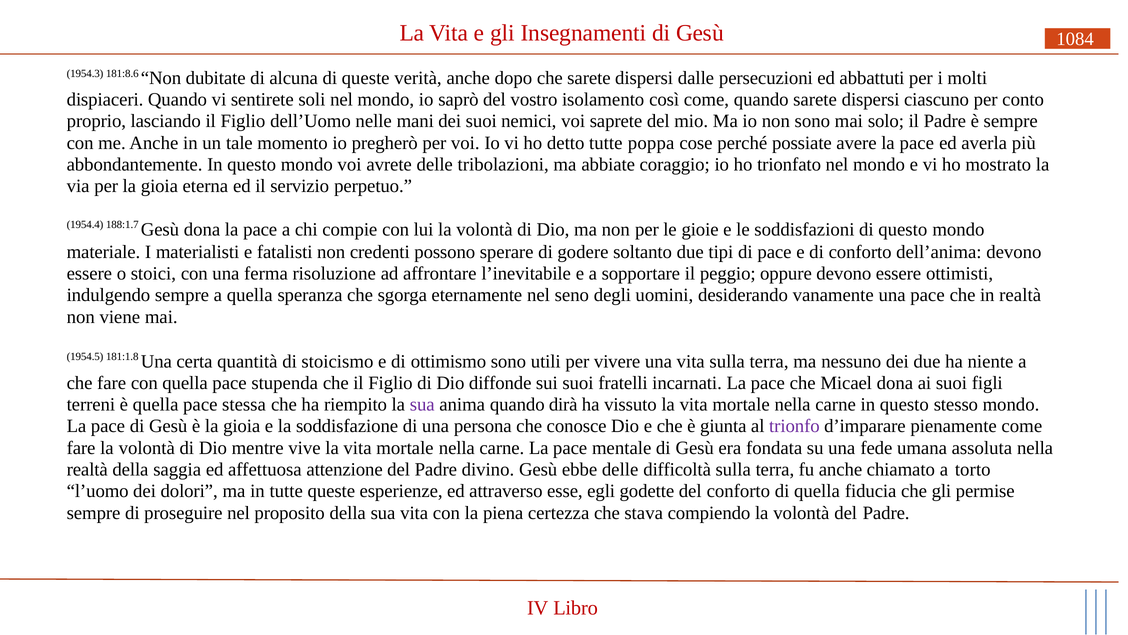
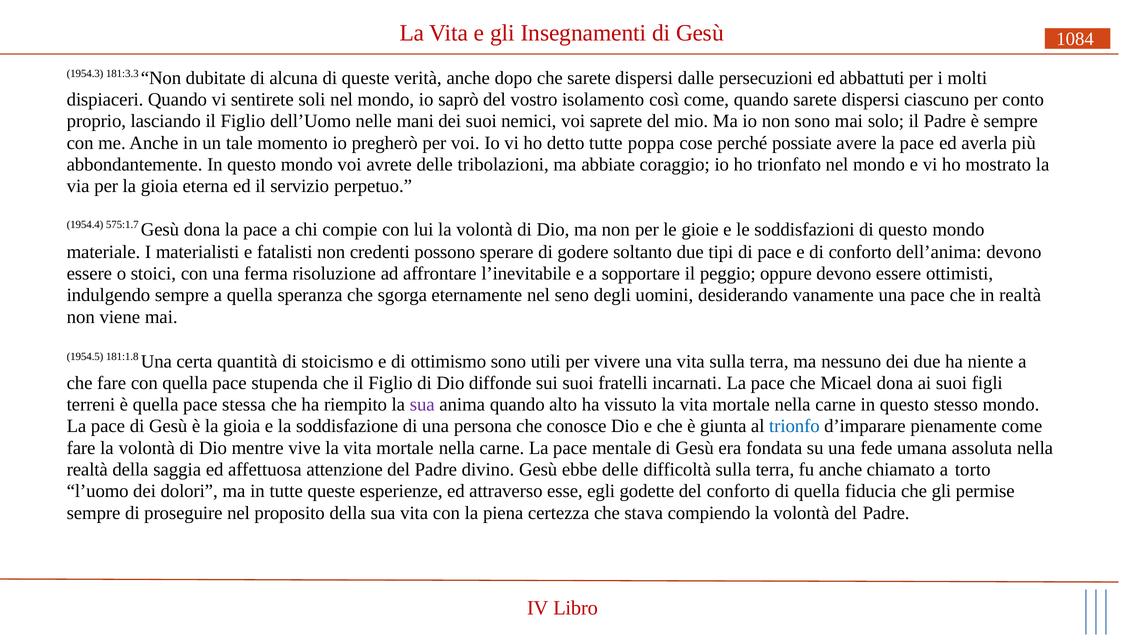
181:8.6: 181:8.6 -> 181:3.3
188:1.7: 188:1.7 -> 575:1.7
dirà: dirà -> alto
trionfo colour: purple -> blue
